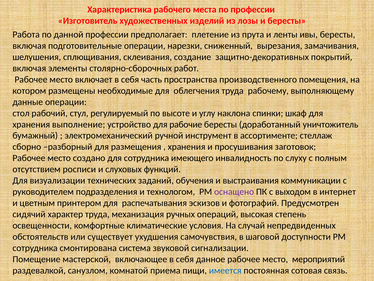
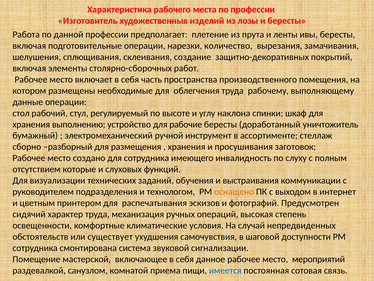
сниженный: сниженный -> количество
выполнение: выполнение -> выполнению
росписи: росписи -> которые
оснащено colour: purple -> orange
